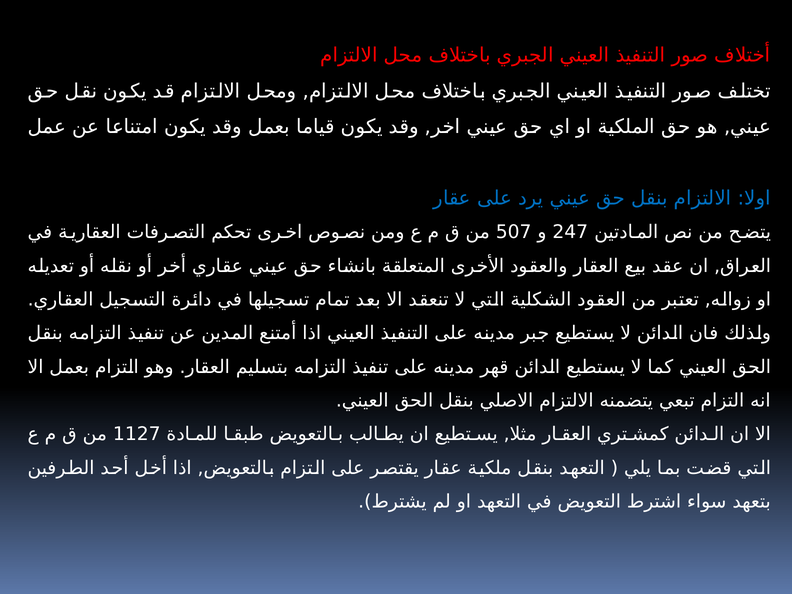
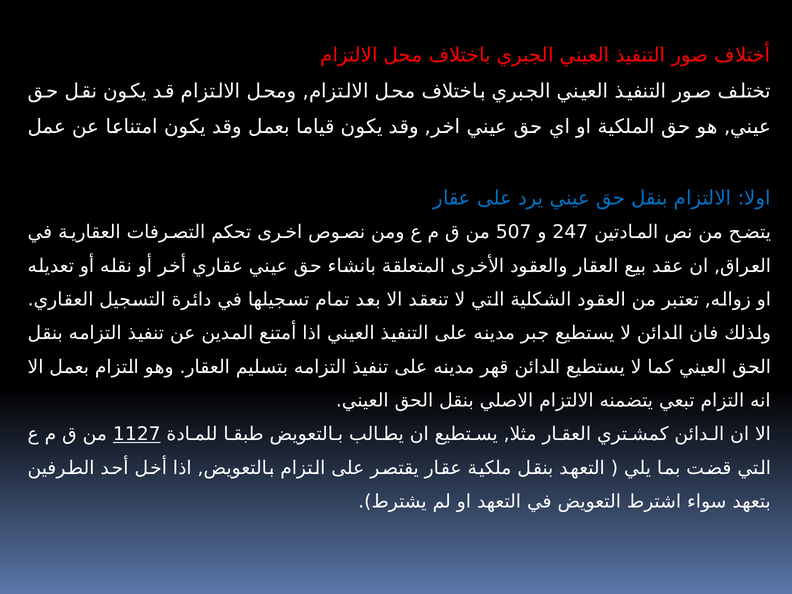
1127 underline: none -> present
